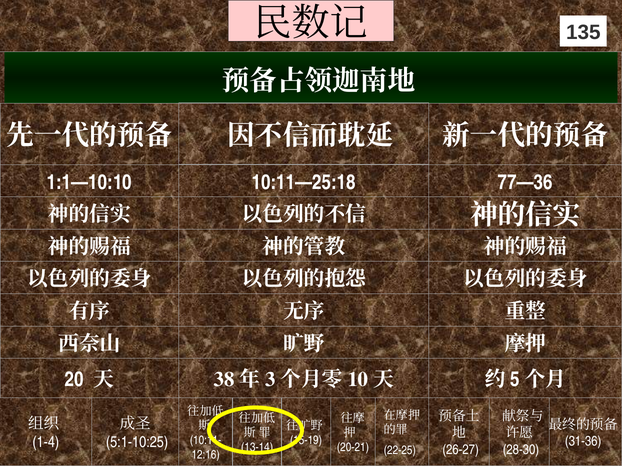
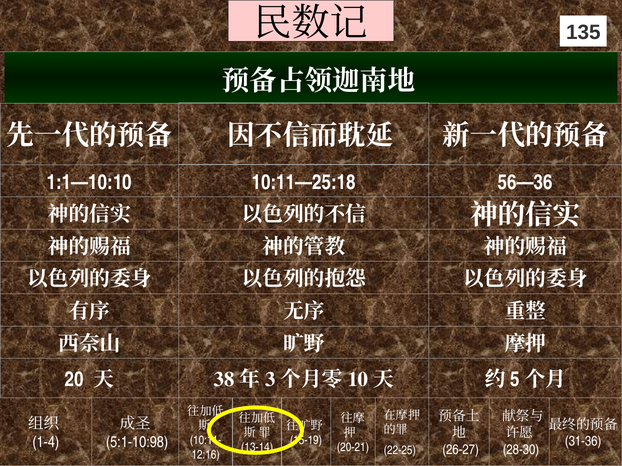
77—36: 77—36 -> 56—36
5:1-10:25: 5:1-10:25 -> 5:1-10:98
